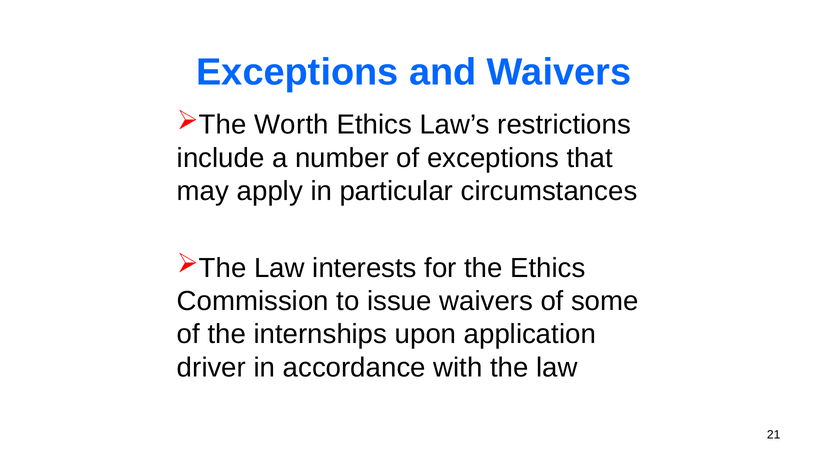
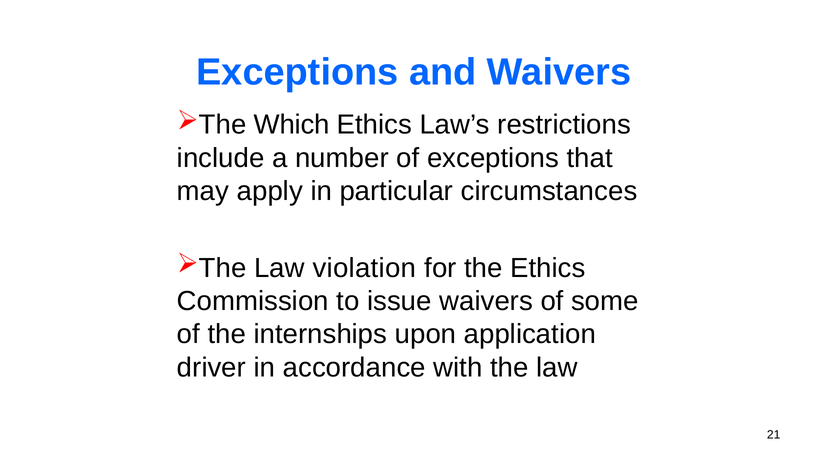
Worth: Worth -> Which
interests: interests -> violation
